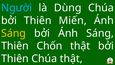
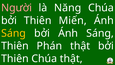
Người colour: light blue -> pink
Dùng: Dùng -> Năng
Chốn: Chốn -> Phán
